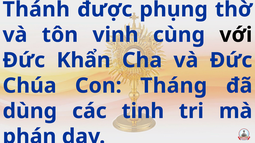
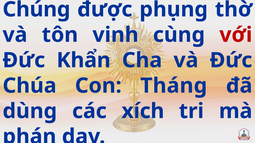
Thánh: Thánh -> Chúng
với colour: black -> red
tinh: tinh -> xích
